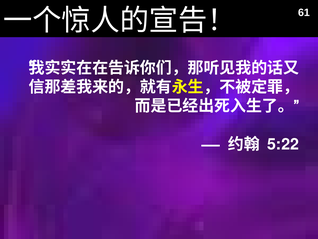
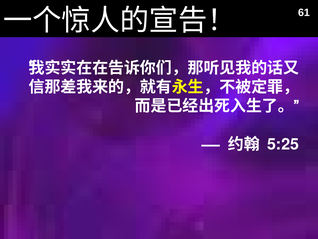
5:22: 5:22 -> 5:25
